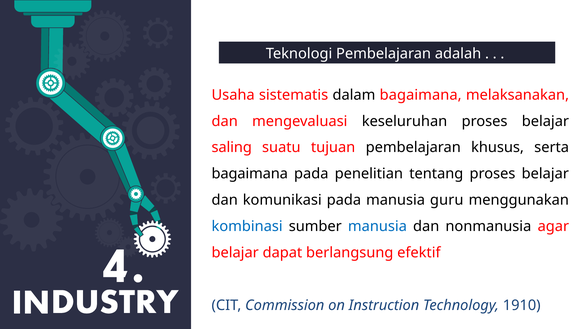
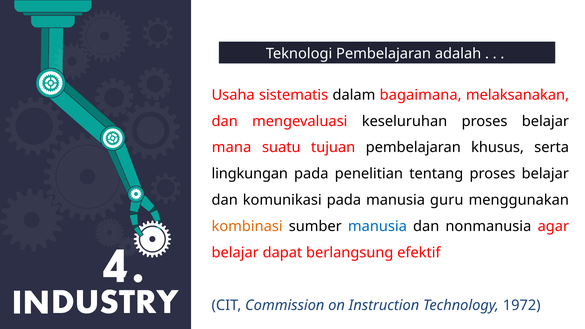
saling: saling -> mana
bagaimana at (250, 174): bagaimana -> lingkungan
kombinasi colour: blue -> orange
1910: 1910 -> 1972
